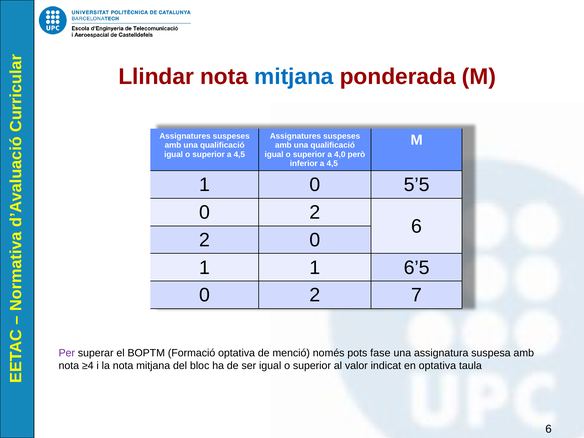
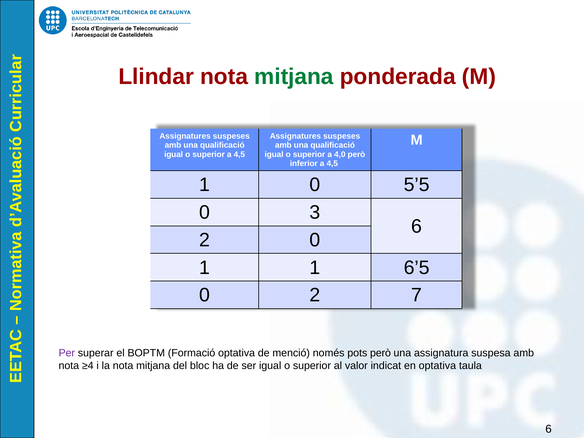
mitjana at (294, 77) colour: blue -> green
2 at (315, 212): 2 -> 3
pots fase: fase -> però
